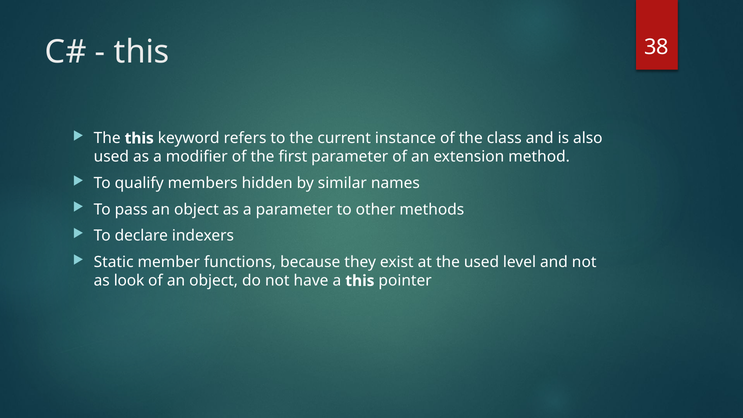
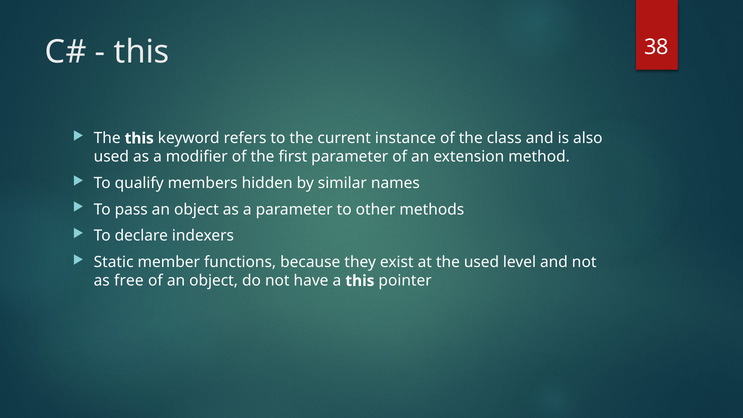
look: look -> free
